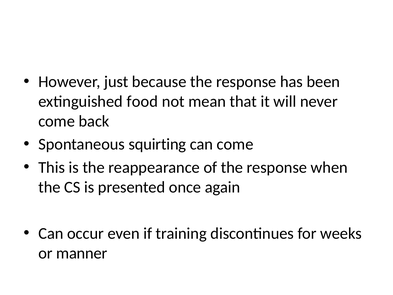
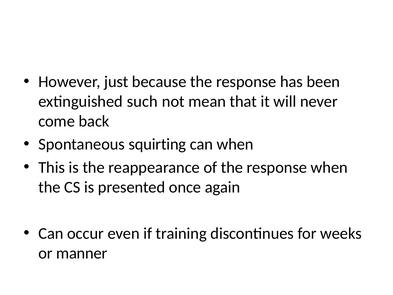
food: food -> such
can come: come -> when
